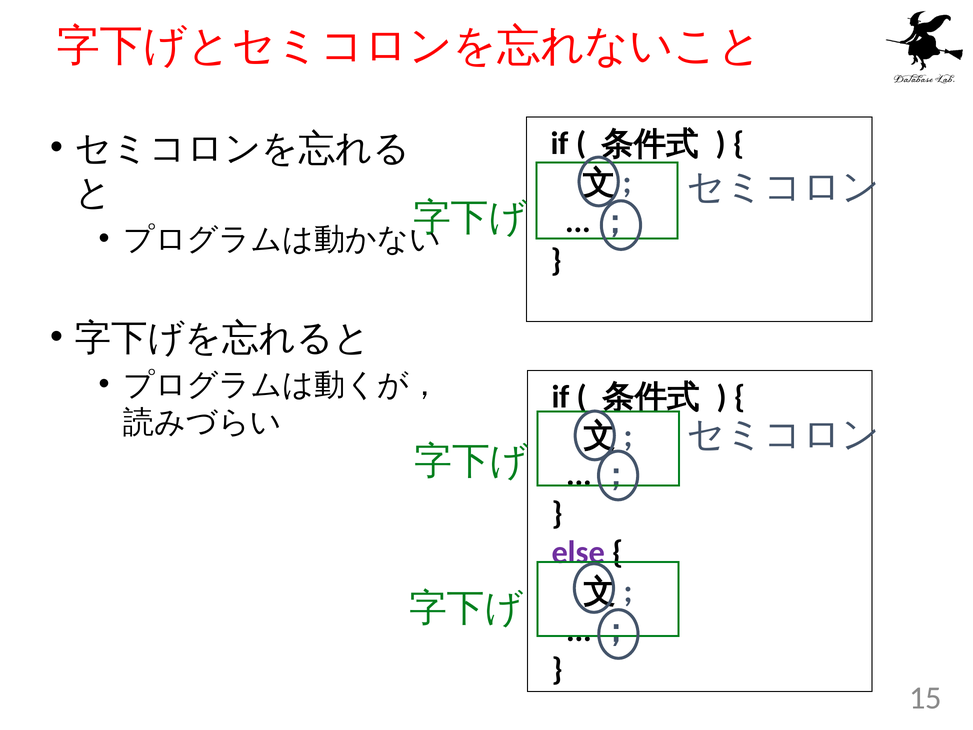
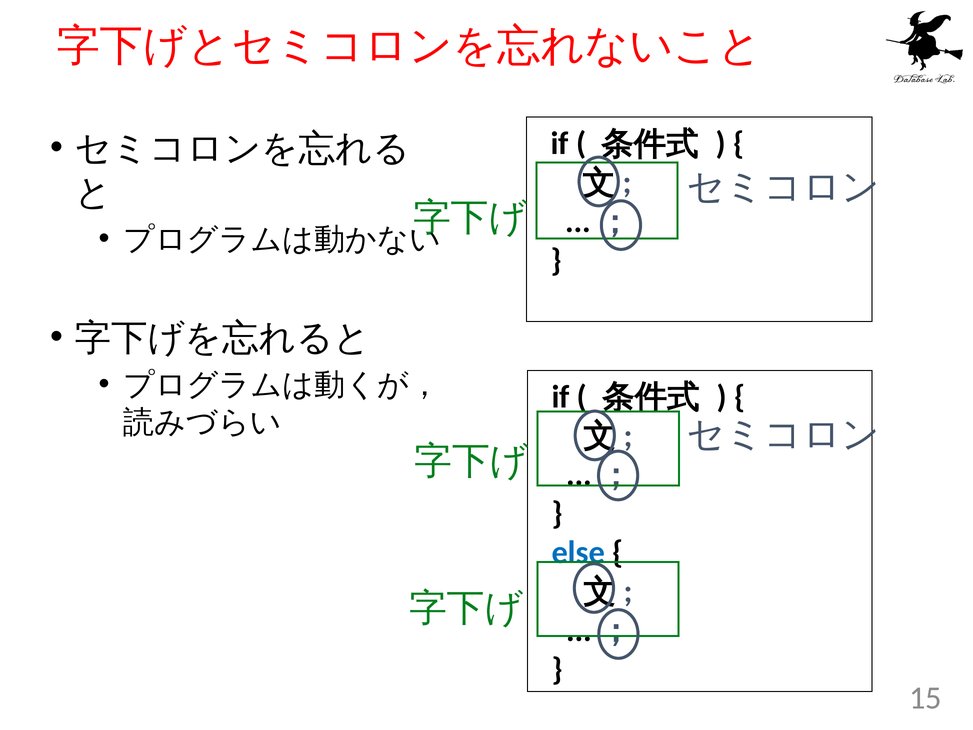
else colour: purple -> blue
